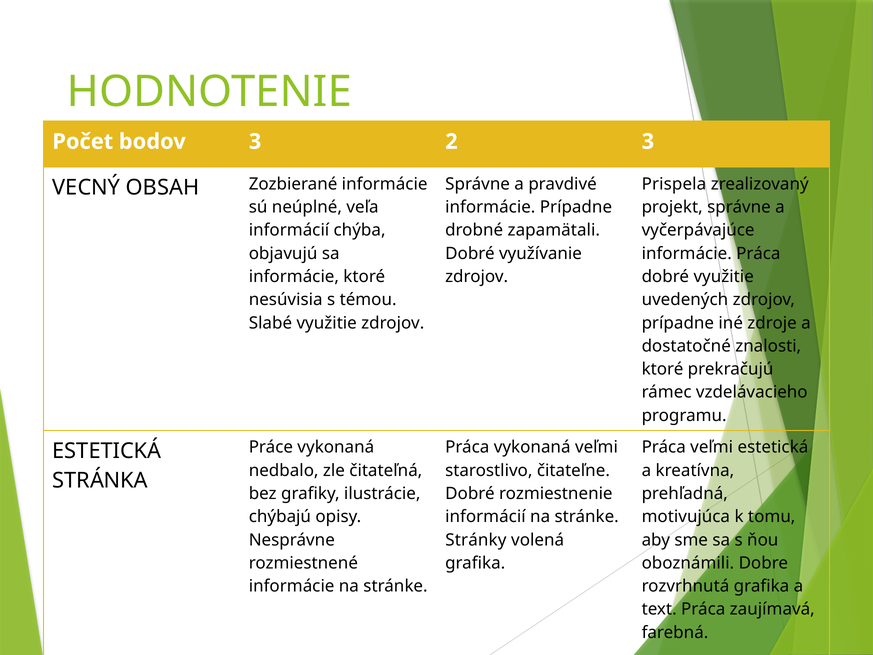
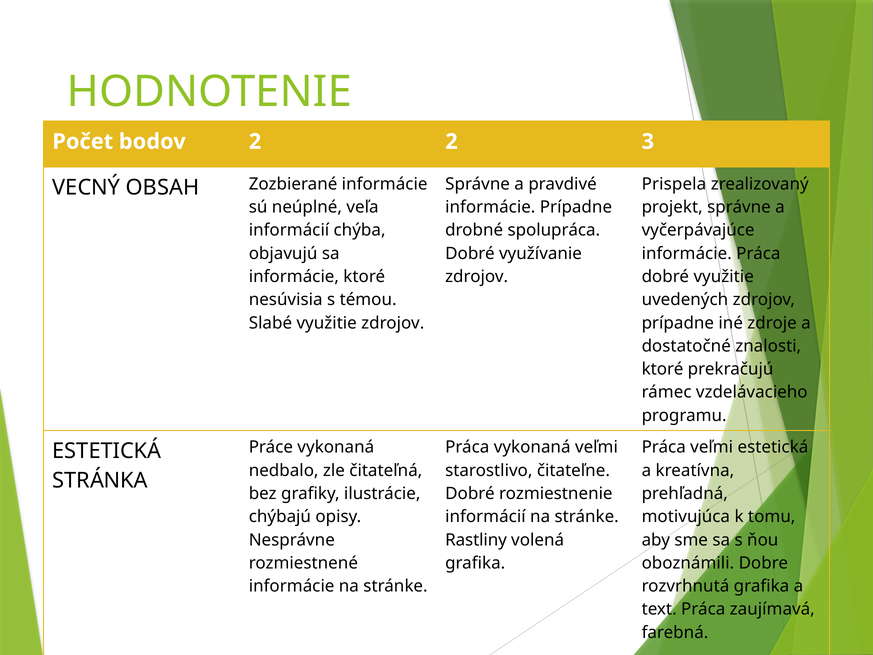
bodov 3: 3 -> 2
zapamätali: zapamätali -> spolupráca
Stránky: Stránky -> Rastliny
